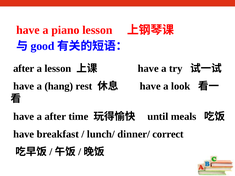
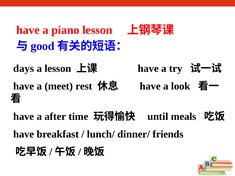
after at (24, 69): after -> days
hang: hang -> meet
correct: correct -> friends
